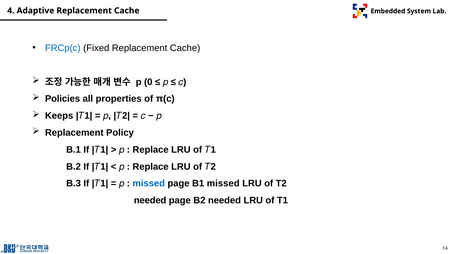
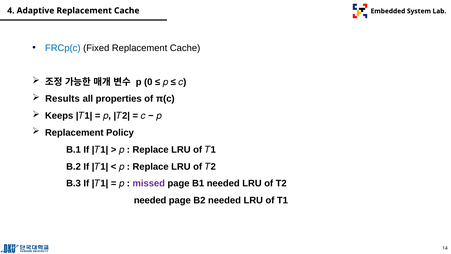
Policies: Policies -> Results
missed at (149, 183) colour: blue -> purple
B1 missed: missed -> needed
